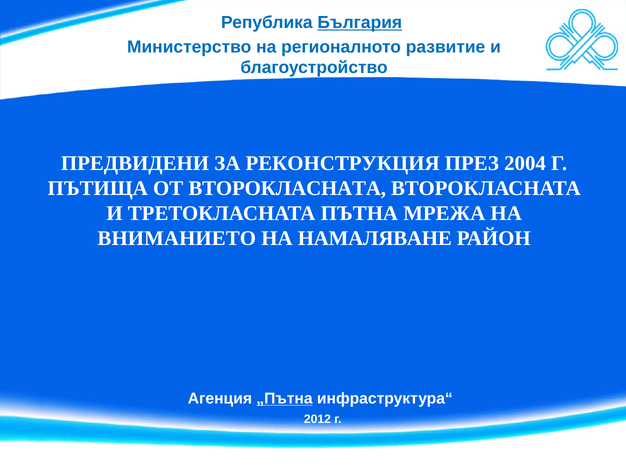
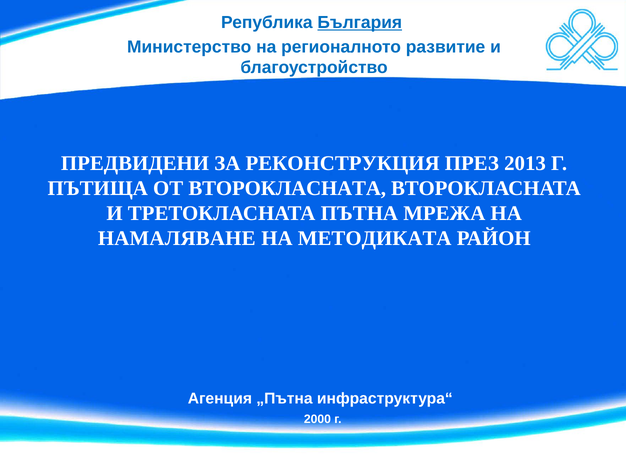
2004: 2004 -> 2013
ВНИМАНИЕТО: ВНИМАНИЕТО -> НАМАЛЯВАНЕ
НАМАЛЯВАНЕ: НАМАЛЯВАНЕ -> МЕТОДИКАТА
„Пътна underline: present -> none
2012: 2012 -> 2000
